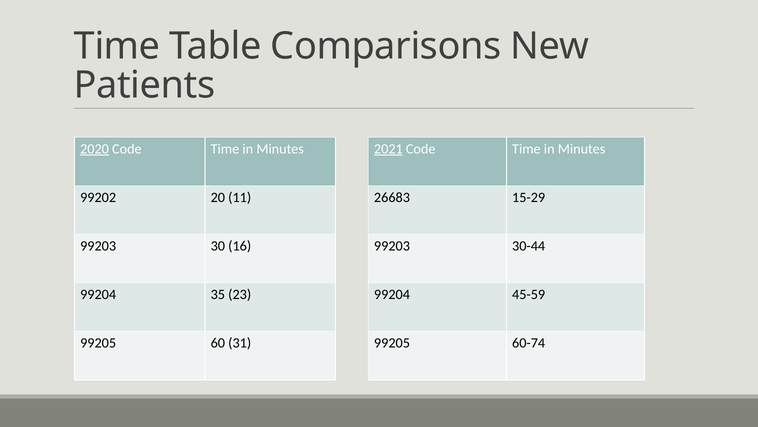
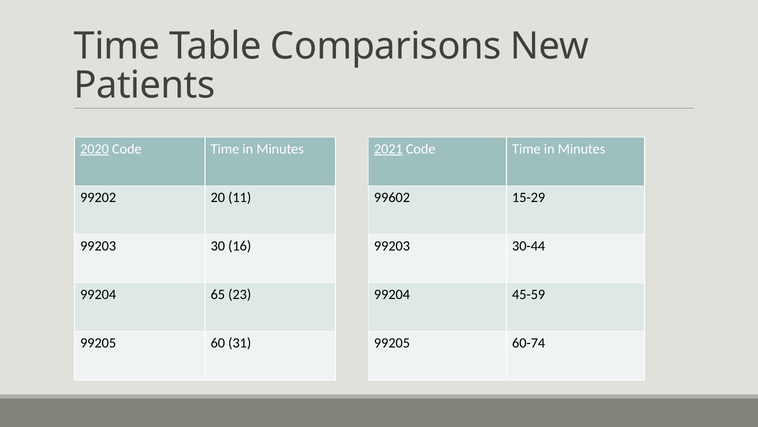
26683: 26683 -> 99602
35: 35 -> 65
